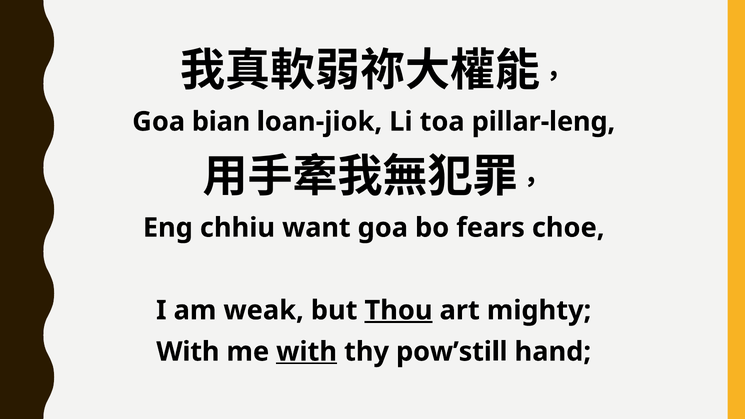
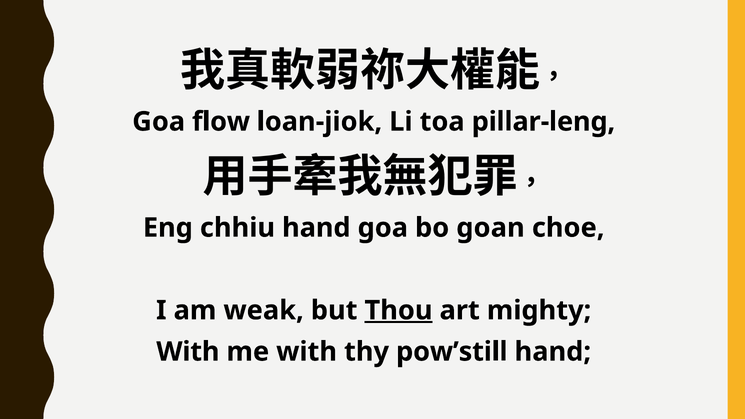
bian: bian -> flow
chhiu want: want -> hand
fears: fears -> goan
with at (307, 352) underline: present -> none
